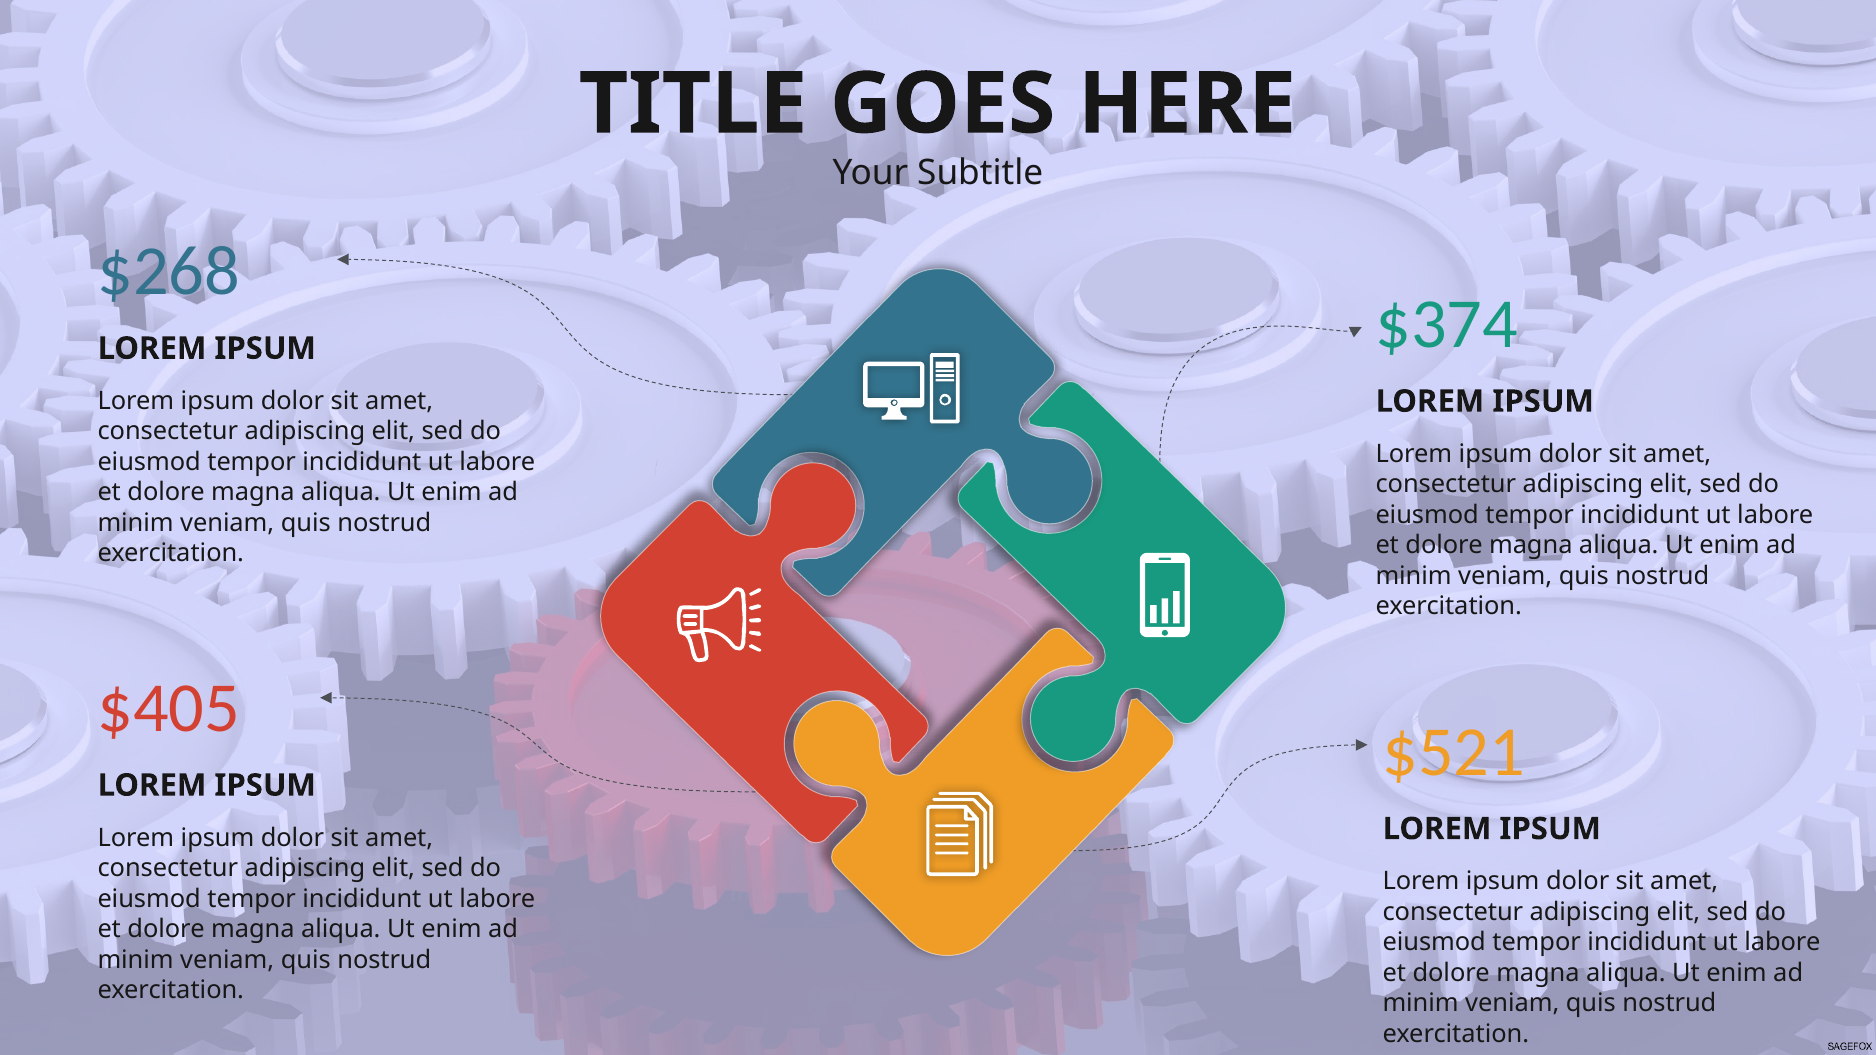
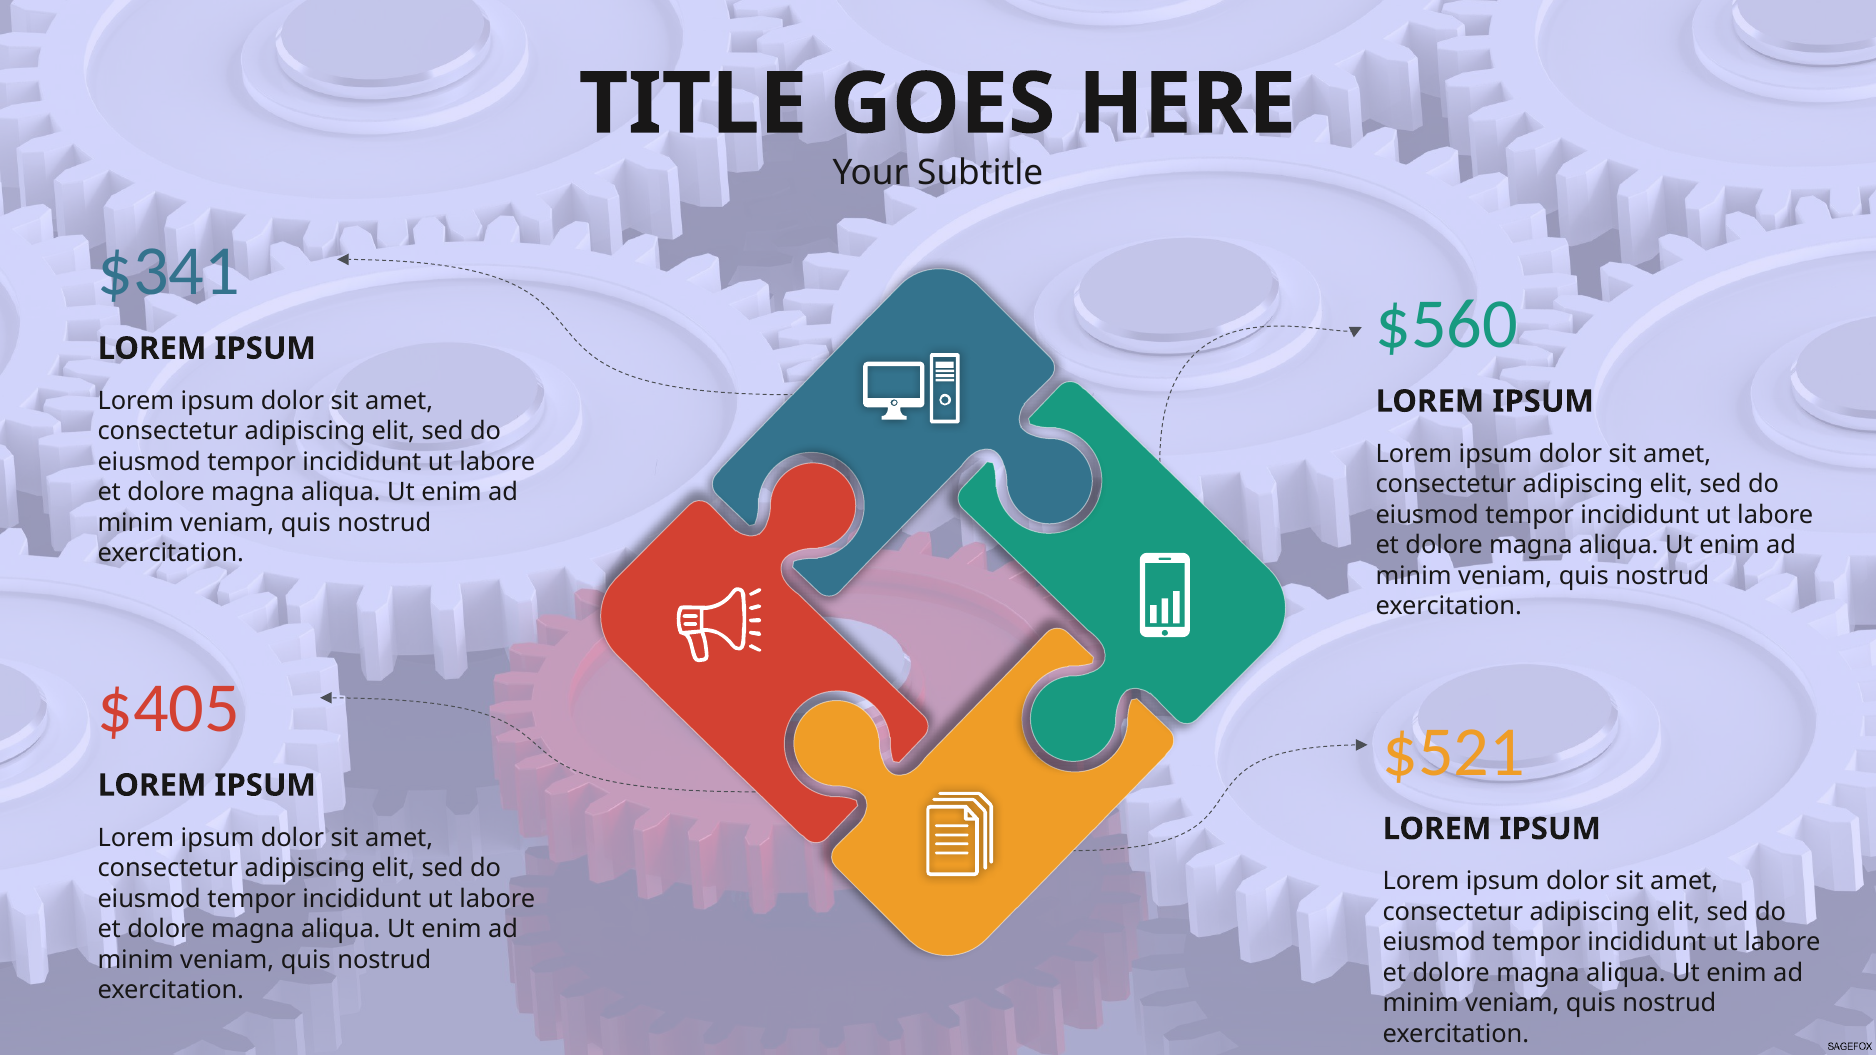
$268: $268 -> $341
$374: $374 -> $560
